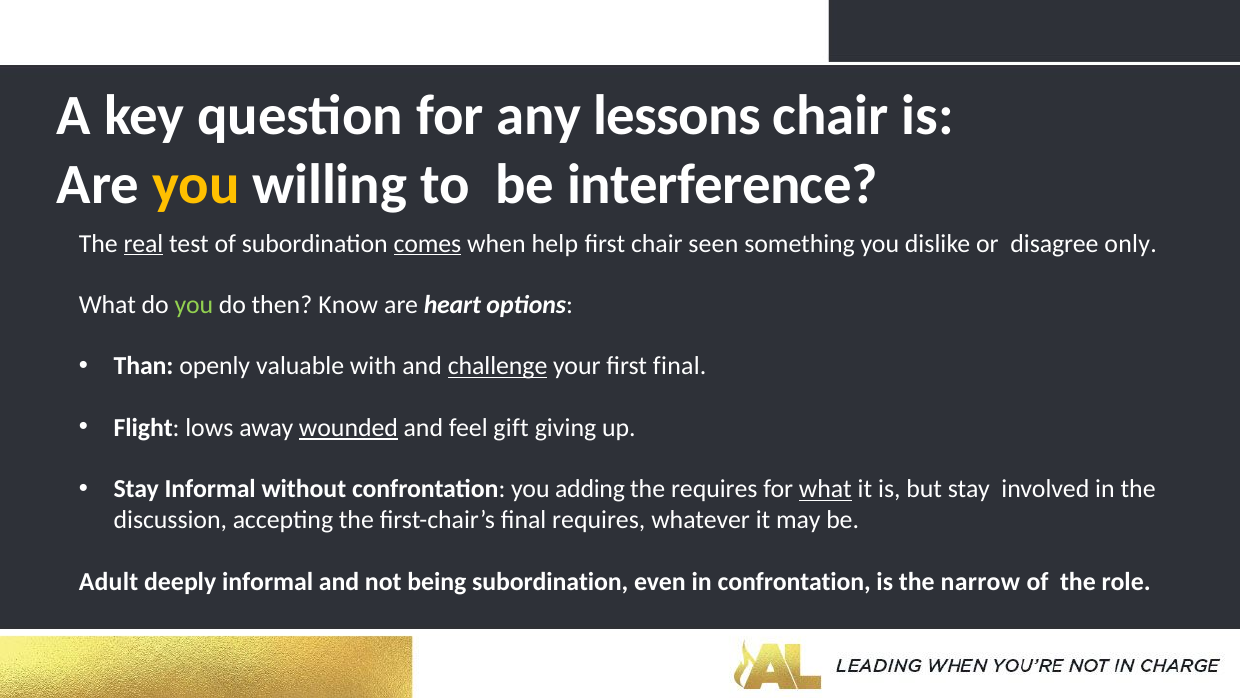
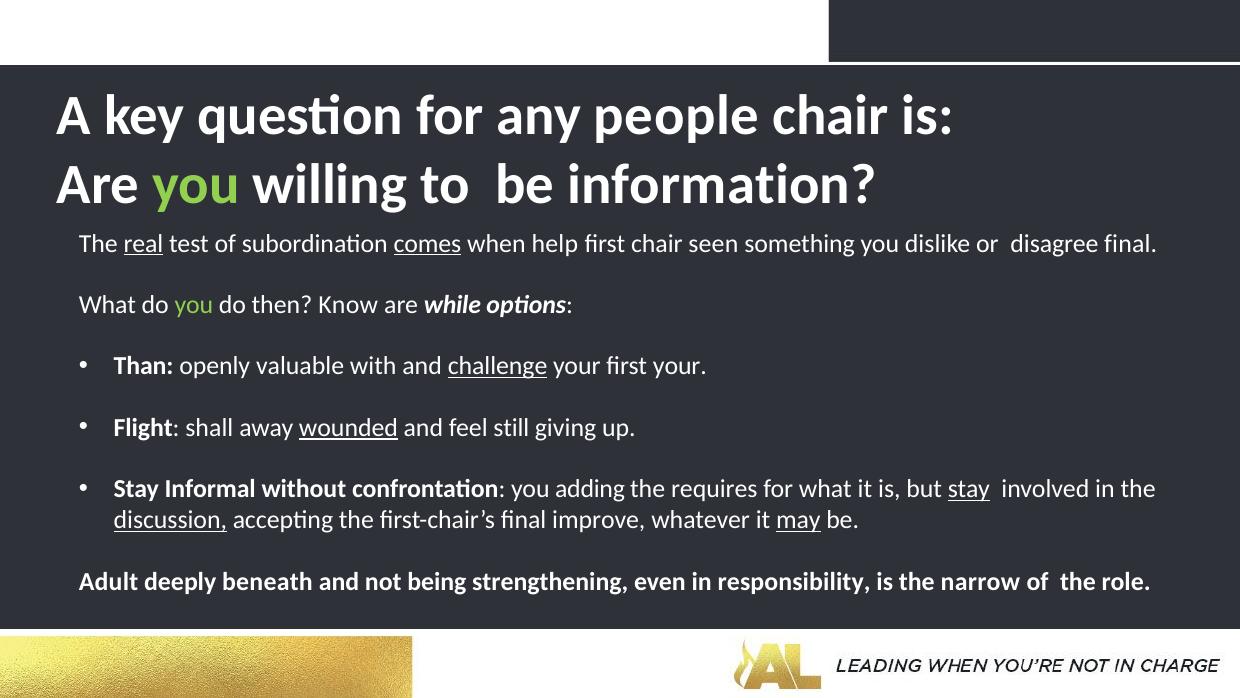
lessons: lessons -> people
you at (196, 185) colour: yellow -> light green
interference: interference -> information
disagree only: only -> final
heart: heart -> while
first final: final -> your
lows: lows -> shall
gift: gift -> still
what at (825, 489) underline: present -> none
stay at (969, 489) underline: none -> present
discussion underline: none -> present
final requires: requires -> improve
may underline: none -> present
deeply informal: informal -> beneath
being subordination: subordination -> strengthening
in confrontation: confrontation -> responsibility
